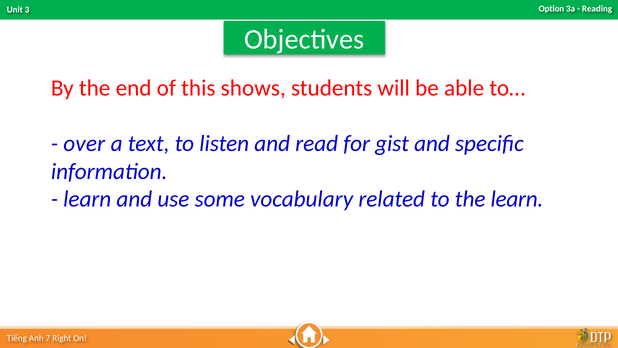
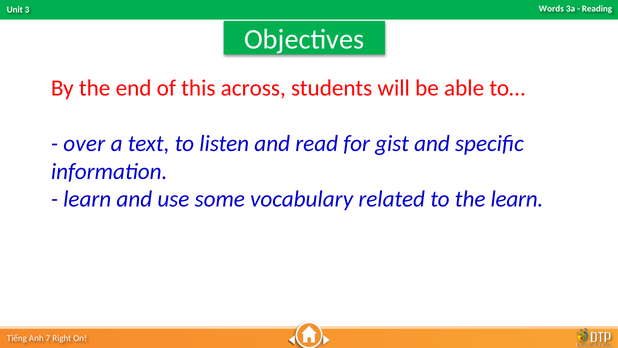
Option: Option -> Words
shows: shows -> across
